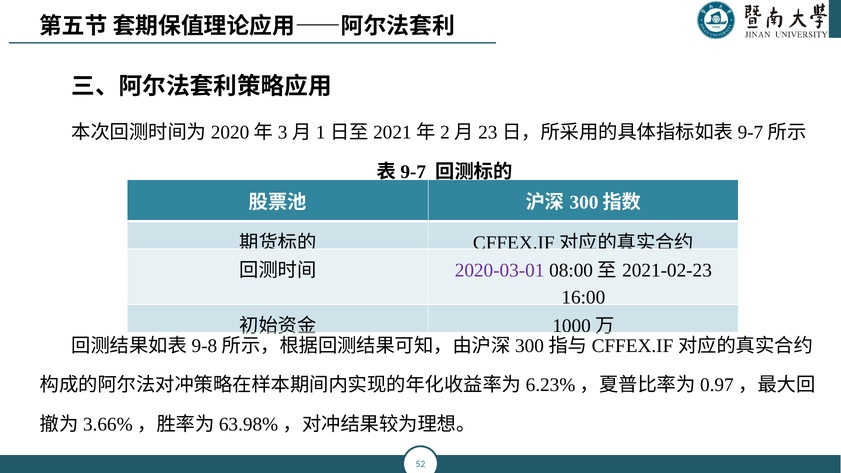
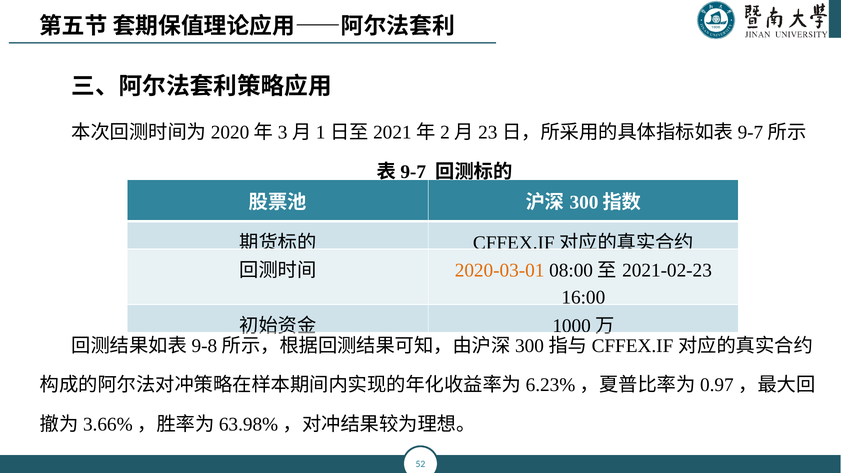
2020-03-01 colour: purple -> orange
